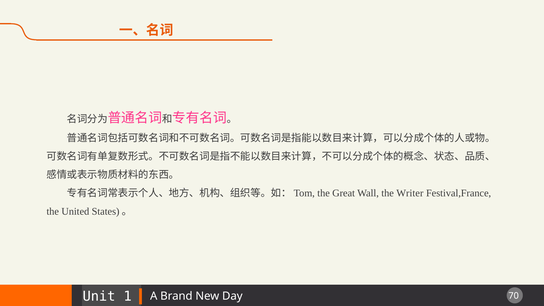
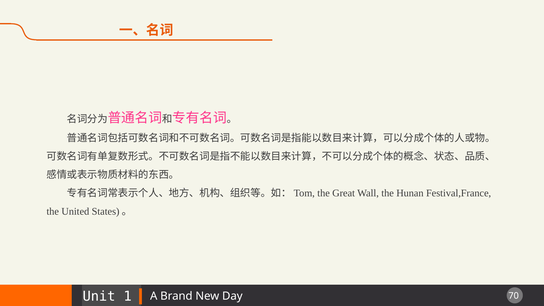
Writer: Writer -> Hunan
